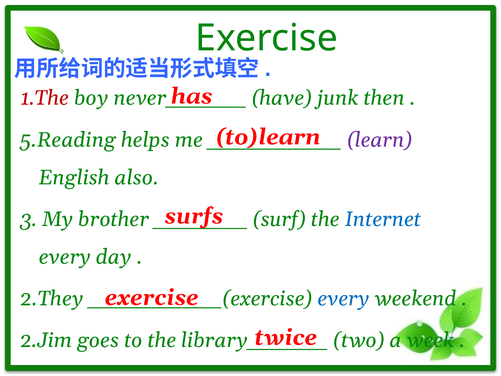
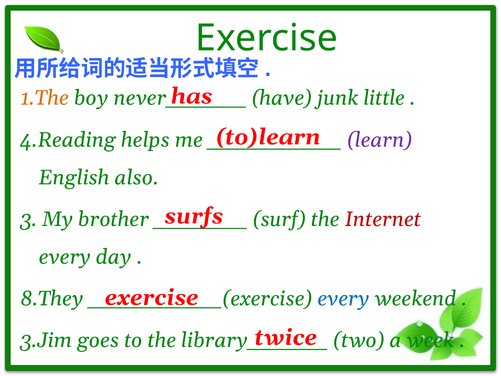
1.The colour: red -> orange
then: then -> little
5.Reading: 5.Reading -> 4.Reading
Internet colour: blue -> red
2.They: 2.They -> 8.They
2.Jim: 2.Jim -> 3.Jim
